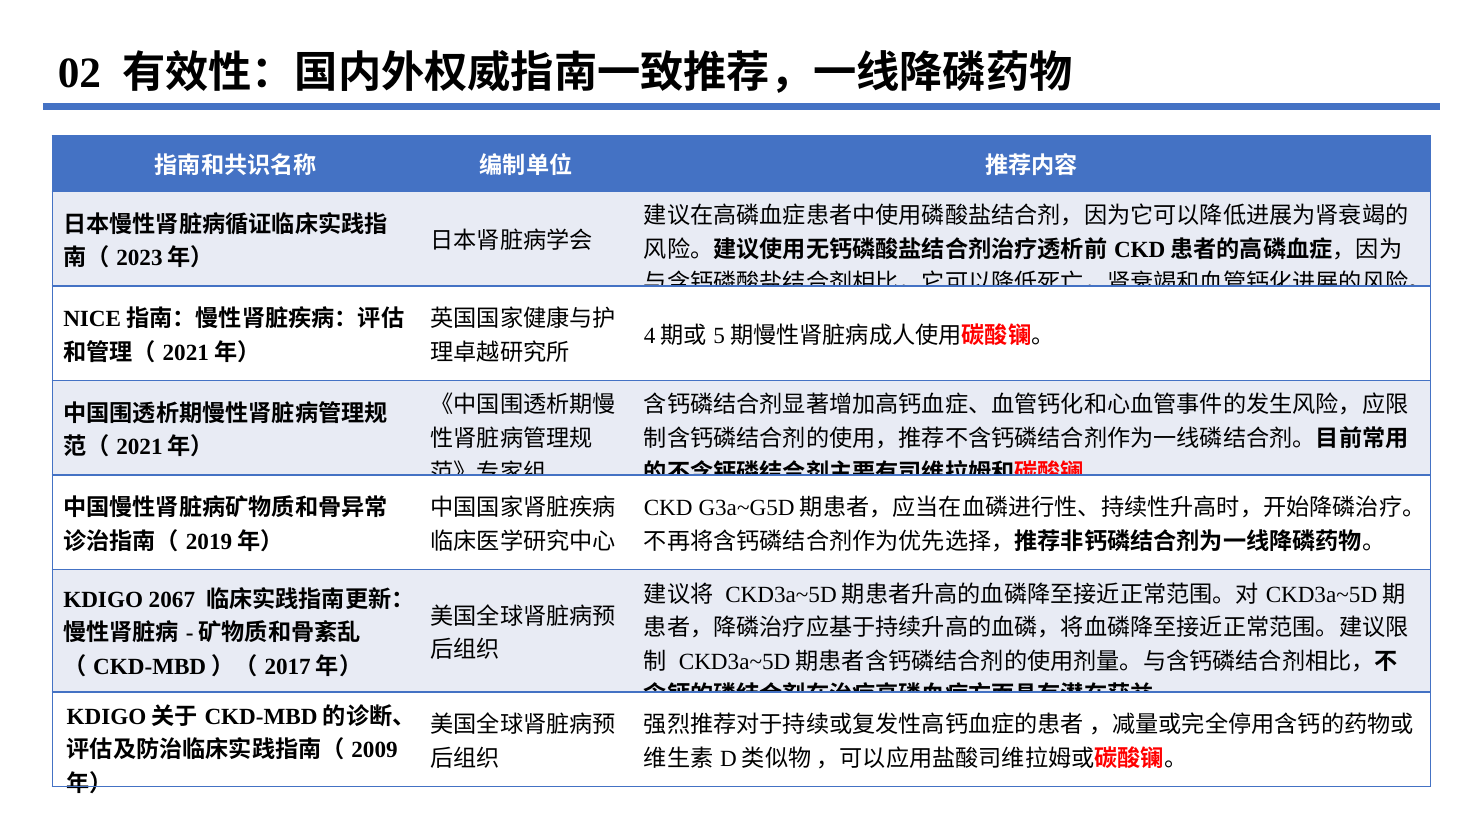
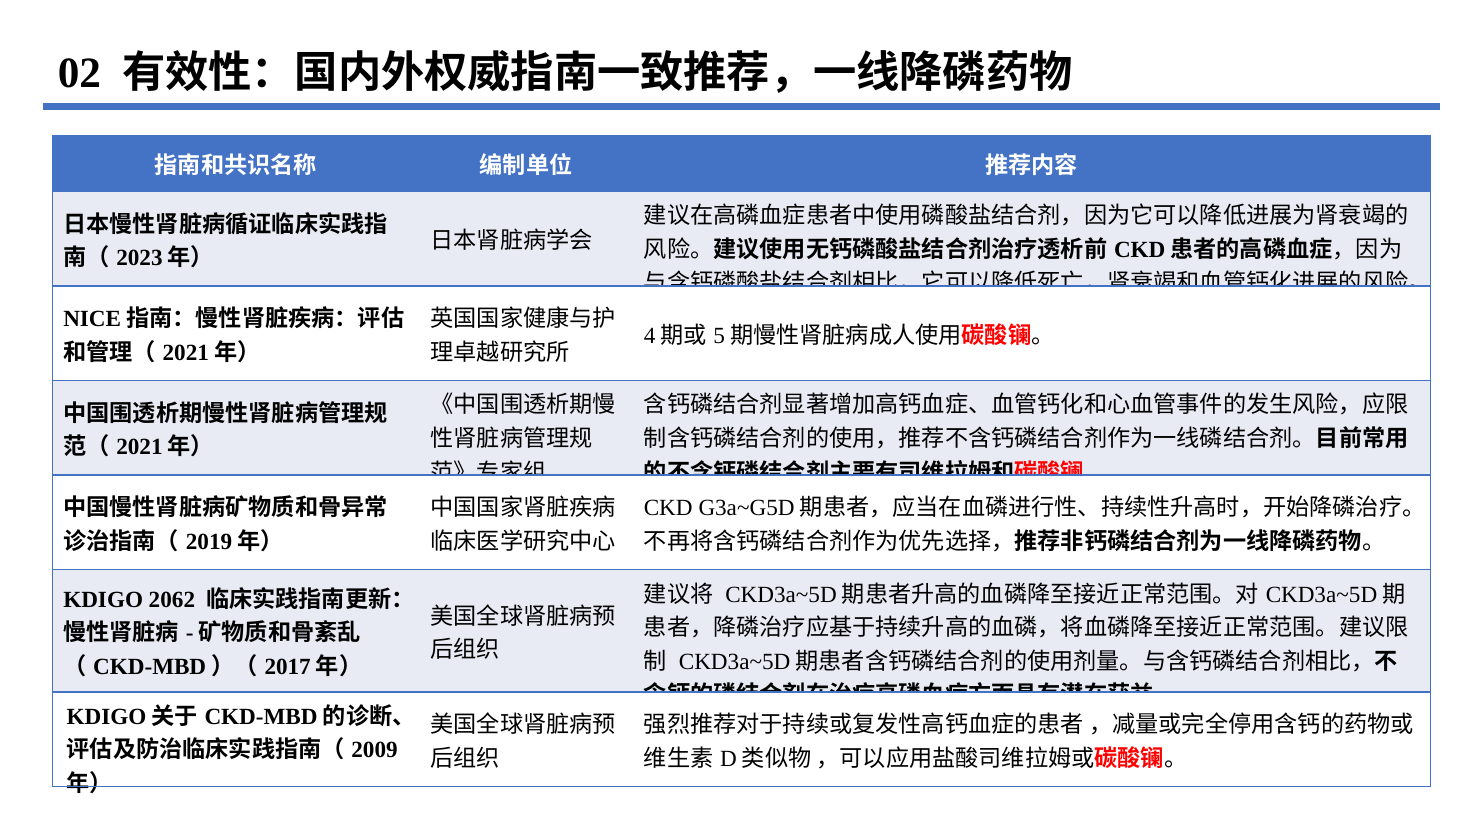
2067: 2067 -> 2062
